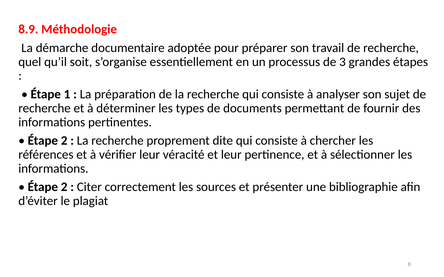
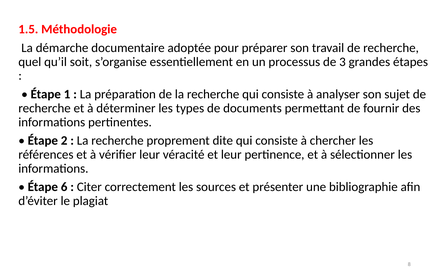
8.9: 8.9 -> 1.5
2 at (64, 187): 2 -> 6
